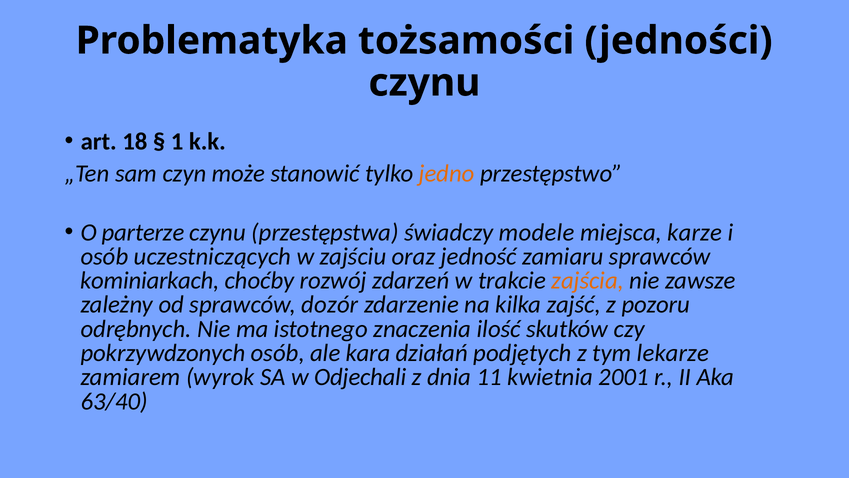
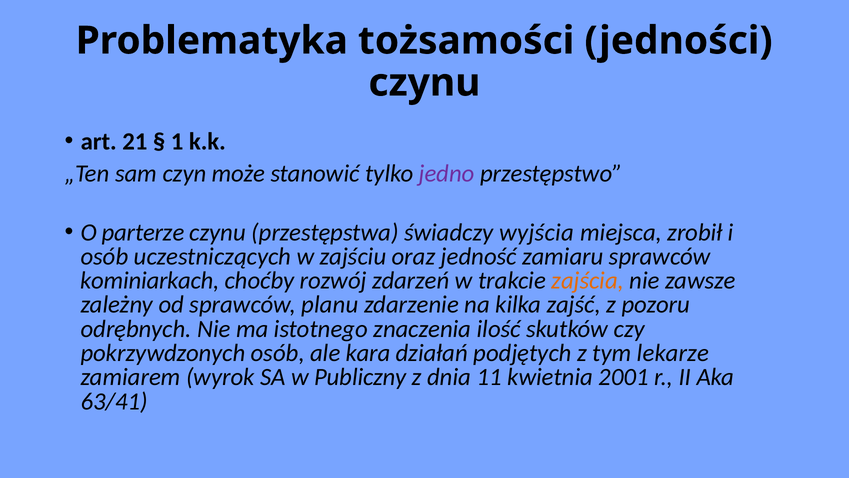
18: 18 -> 21
jedno colour: orange -> purple
modele: modele -> wyjścia
karze: karze -> zrobił
dozór: dozór -> planu
Odjechali: Odjechali -> Publiczny
63/40: 63/40 -> 63/41
